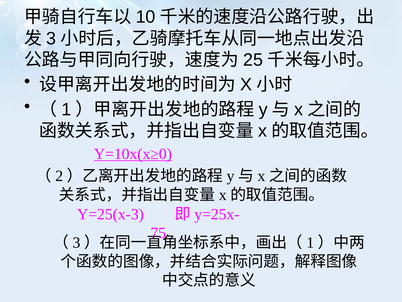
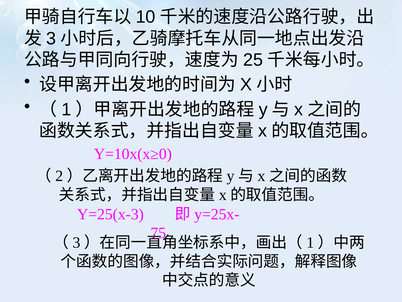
Y=10x(x≥0 underline: present -> none
